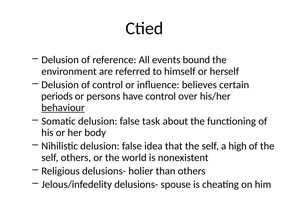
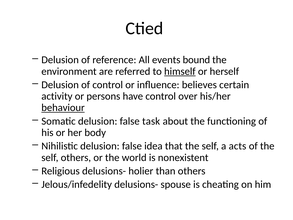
himself underline: none -> present
periods: periods -> activity
high: high -> acts
